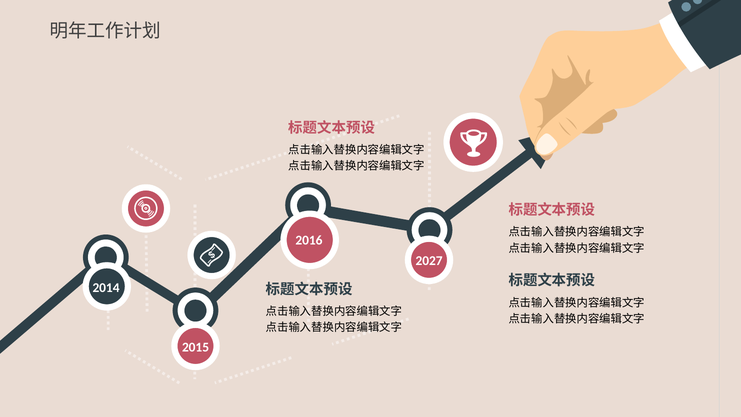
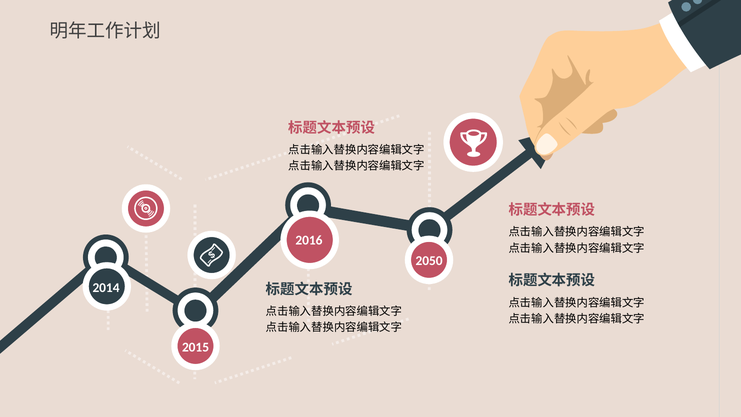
2027: 2027 -> 2050
